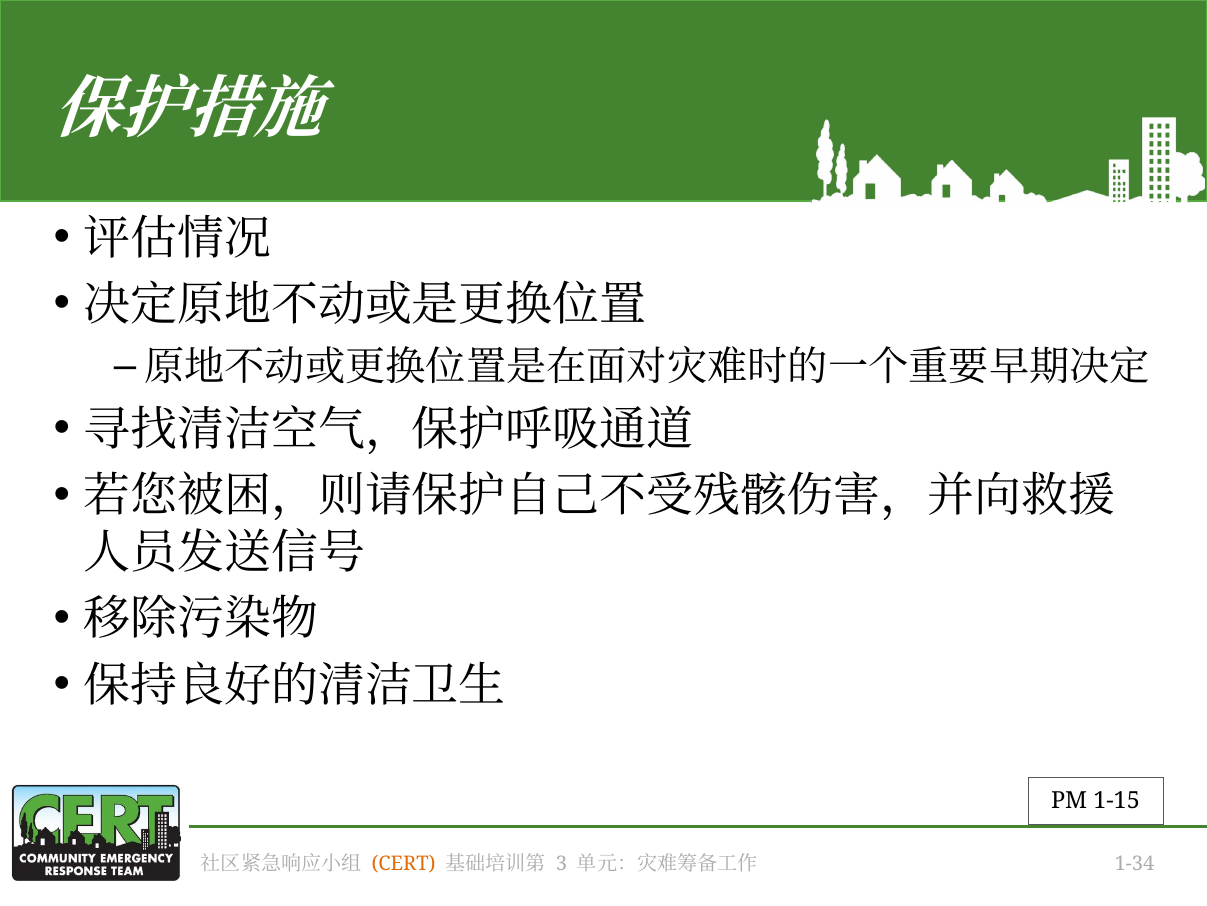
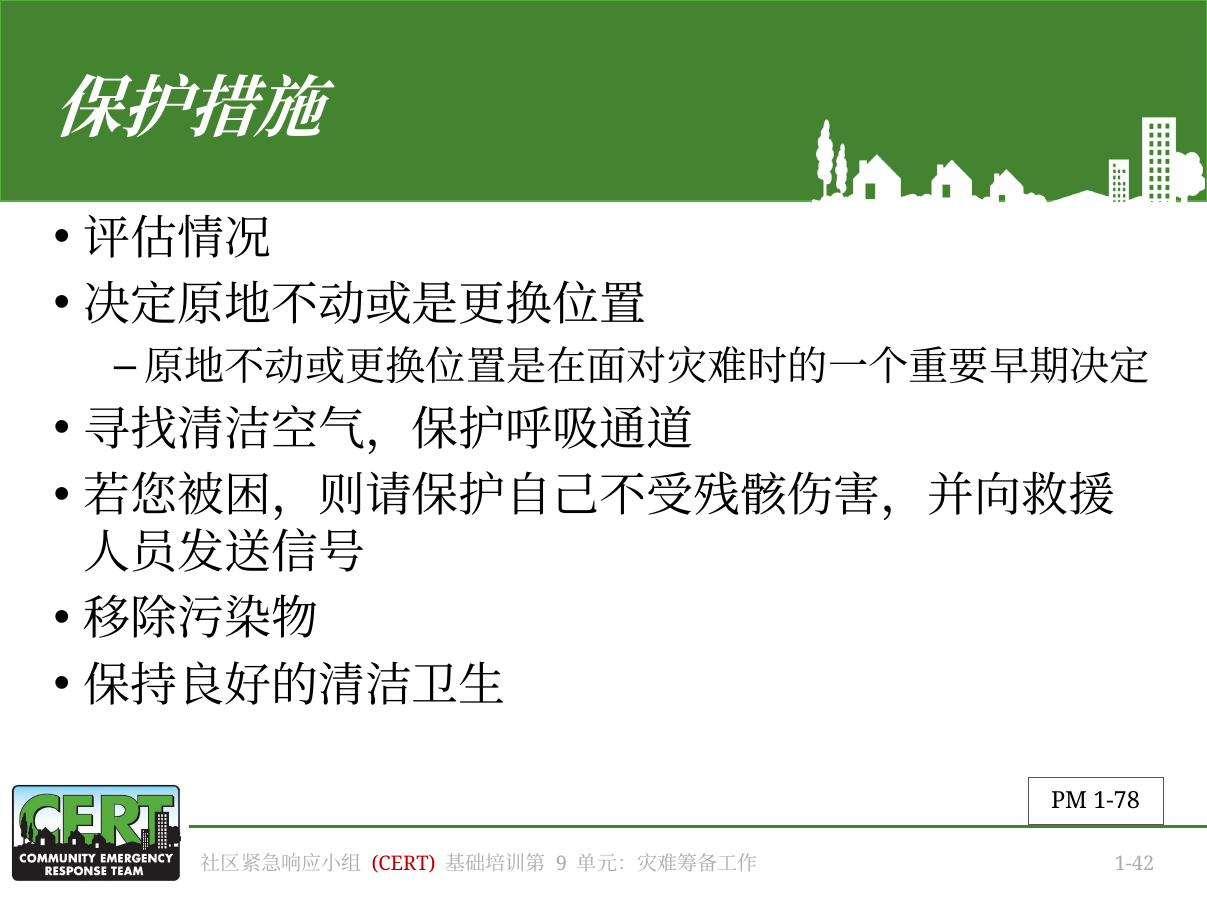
1-15: 1-15 -> 1-78
CERT colour: orange -> red
3: 3 -> 9
1-34: 1-34 -> 1-42
